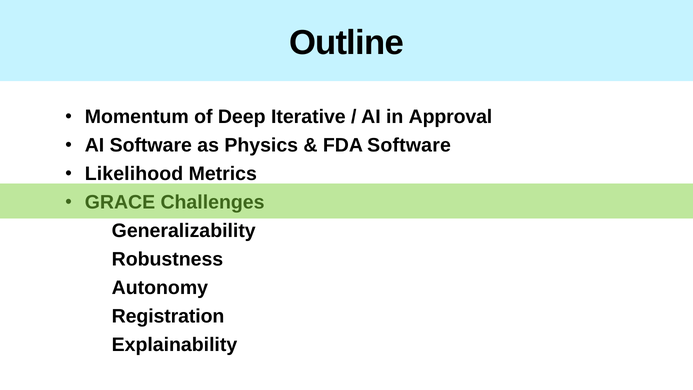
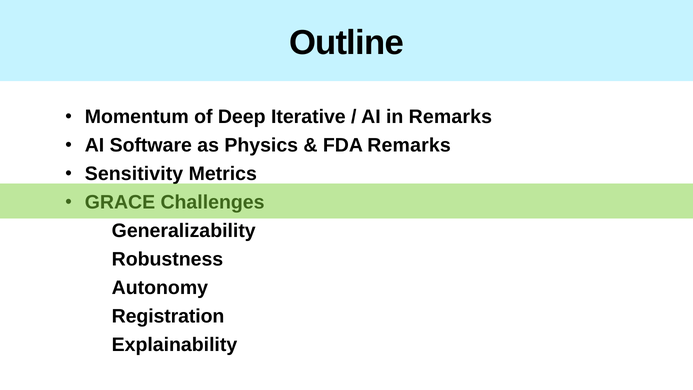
in Approval: Approval -> Remarks
FDA Software: Software -> Remarks
Likelihood: Likelihood -> Sensitivity
